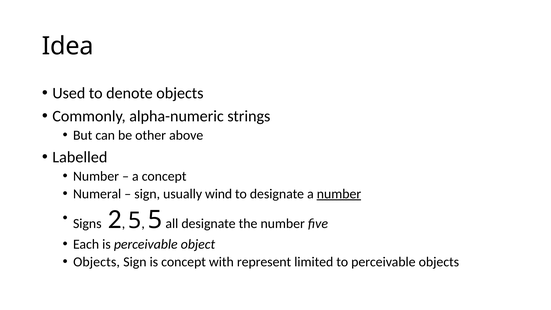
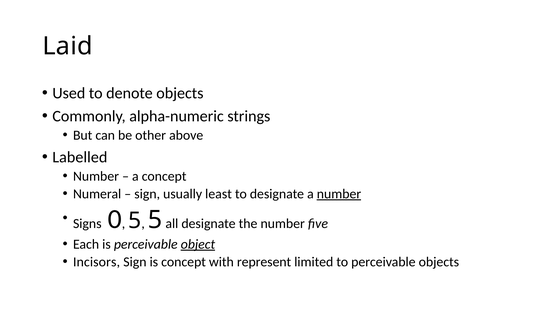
Idea: Idea -> Laid
wind: wind -> least
2: 2 -> 0
object underline: none -> present
Objects at (97, 262): Objects -> Incisors
